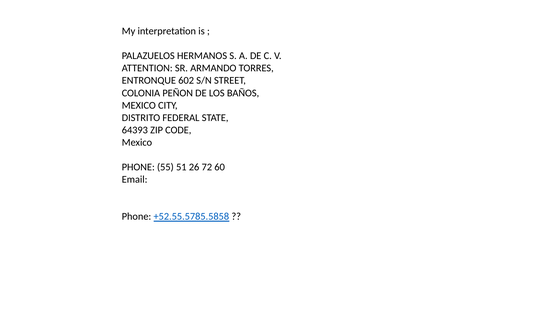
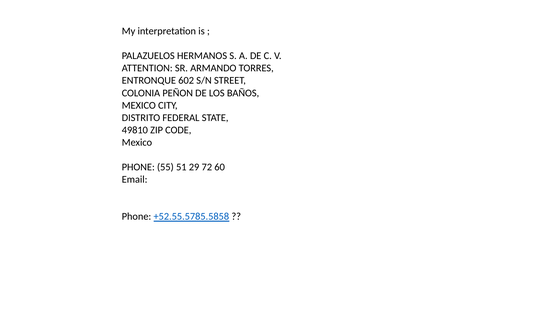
64393: 64393 -> 49810
26: 26 -> 29
